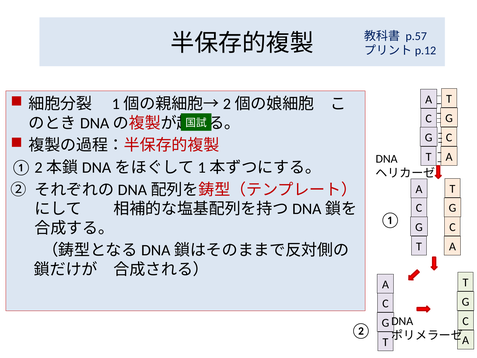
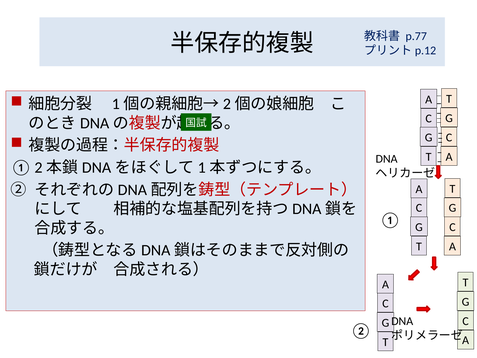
p.57: p.57 -> p.77
